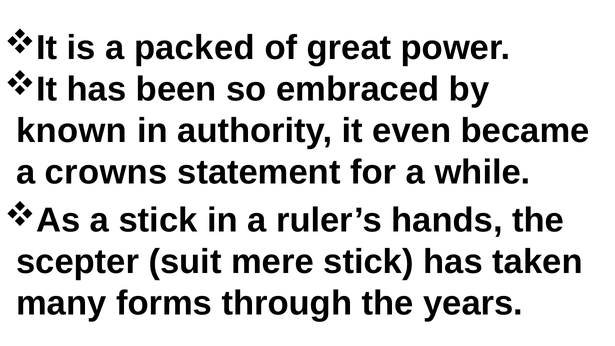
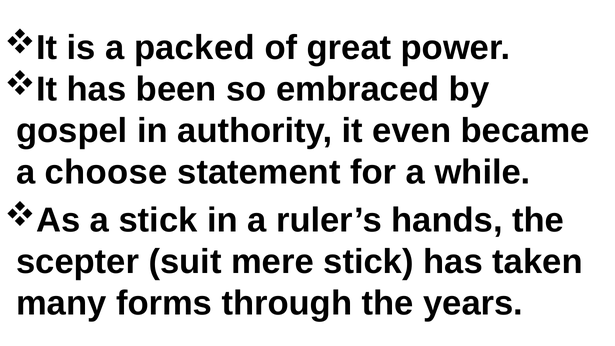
known: known -> gospel
crowns: crowns -> choose
